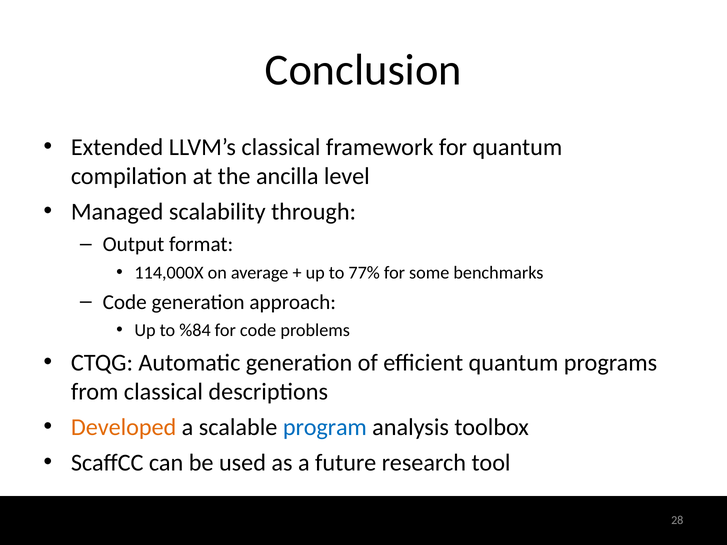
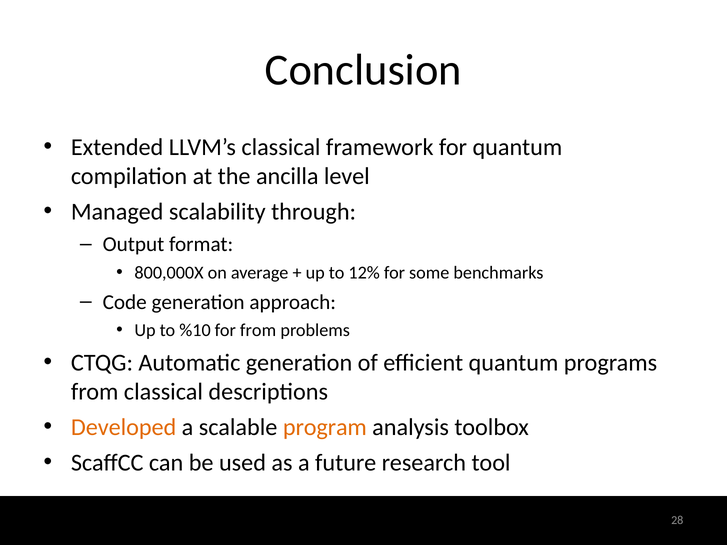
114,000X: 114,000X -> 800,000X
77%: 77% -> 12%
%84: %84 -> %10
for code: code -> from
program colour: blue -> orange
